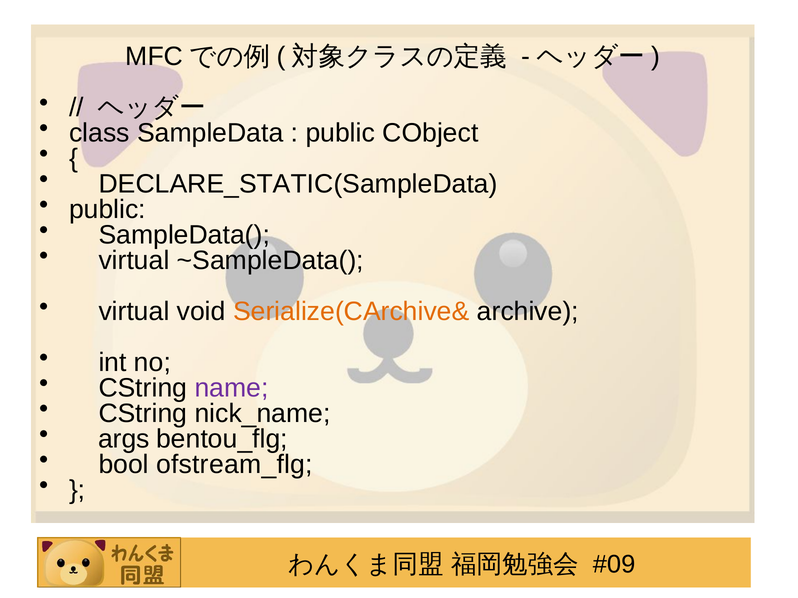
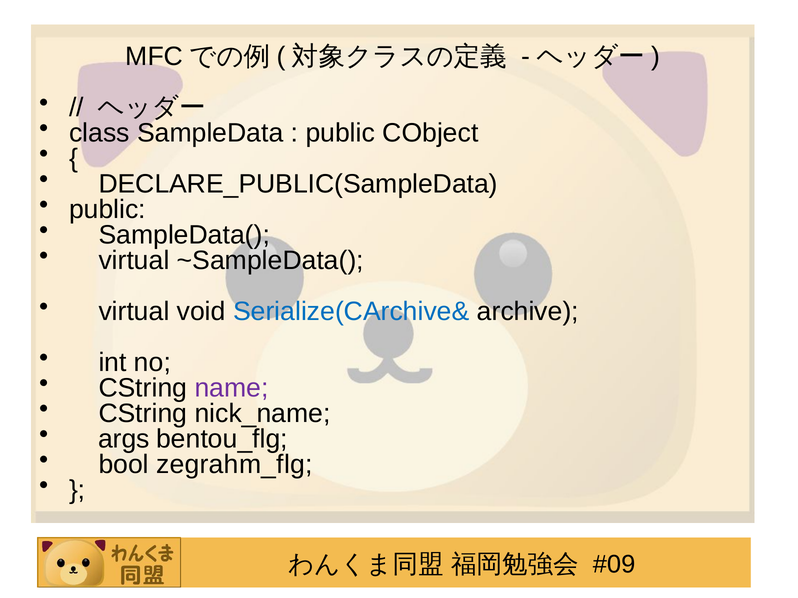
DECLARE_STATIC(SampleData: DECLARE_STATIC(SampleData -> DECLARE_PUBLIC(SampleData
Serialize(CArchive& colour: orange -> blue
ofstream_flg: ofstream_flg -> zegrahm_flg
